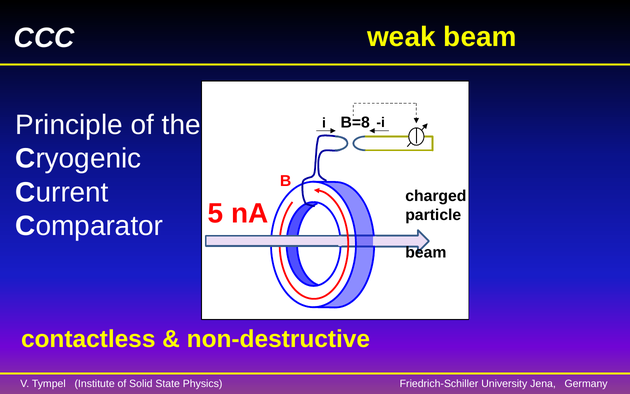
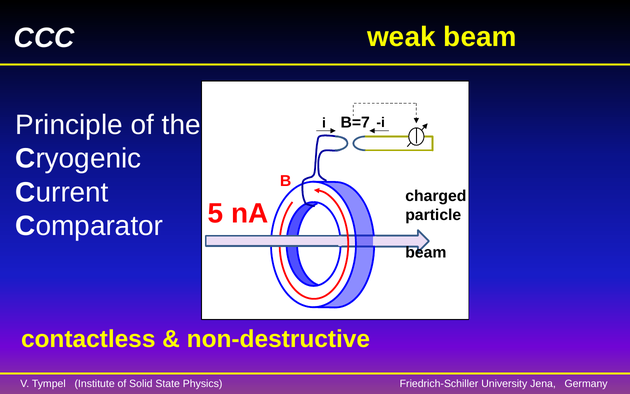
B=8: B=8 -> B=7
